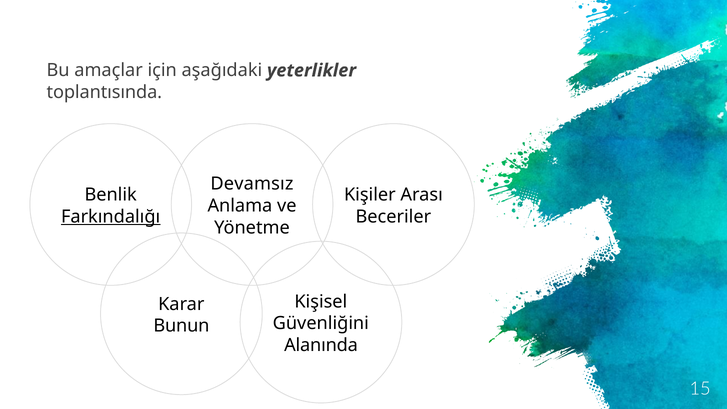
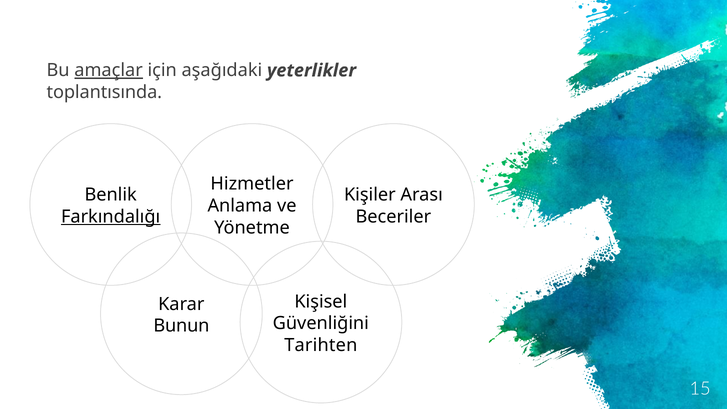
amaçlar underline: none -> present
Devamsız: Devamsız -> Hizmetler
Alanında: Alanında -> Tarihten
